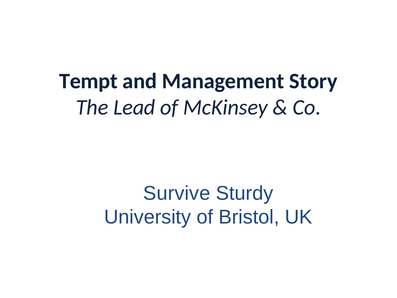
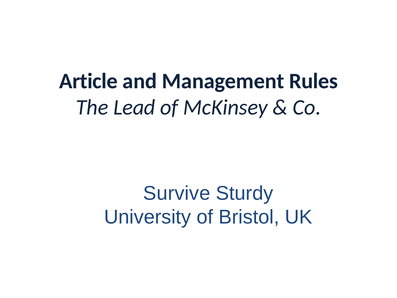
Tempt: Tempt -> Article
Story: Story -> Rules
